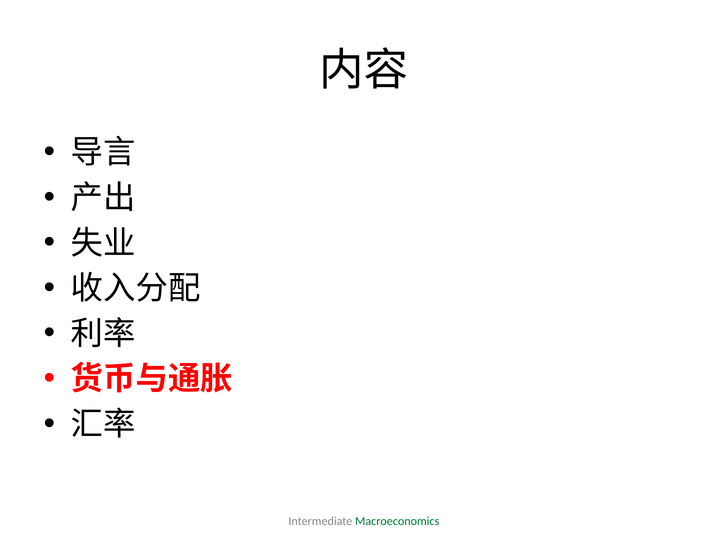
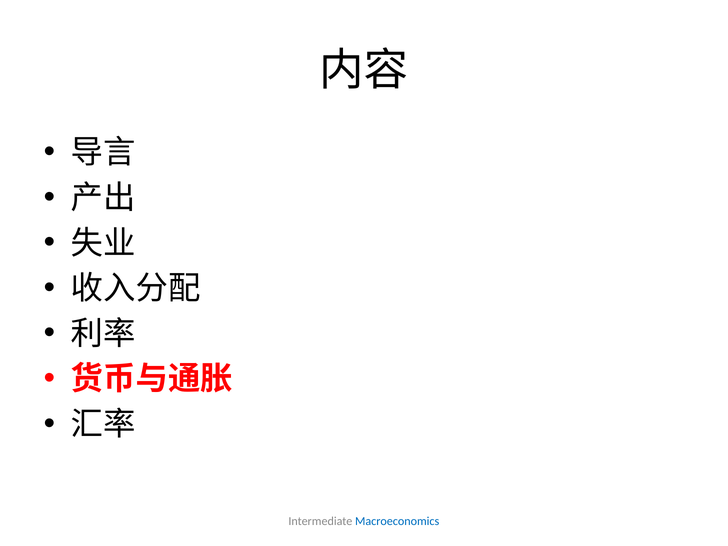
Macroeconomics colour: green -> blue
